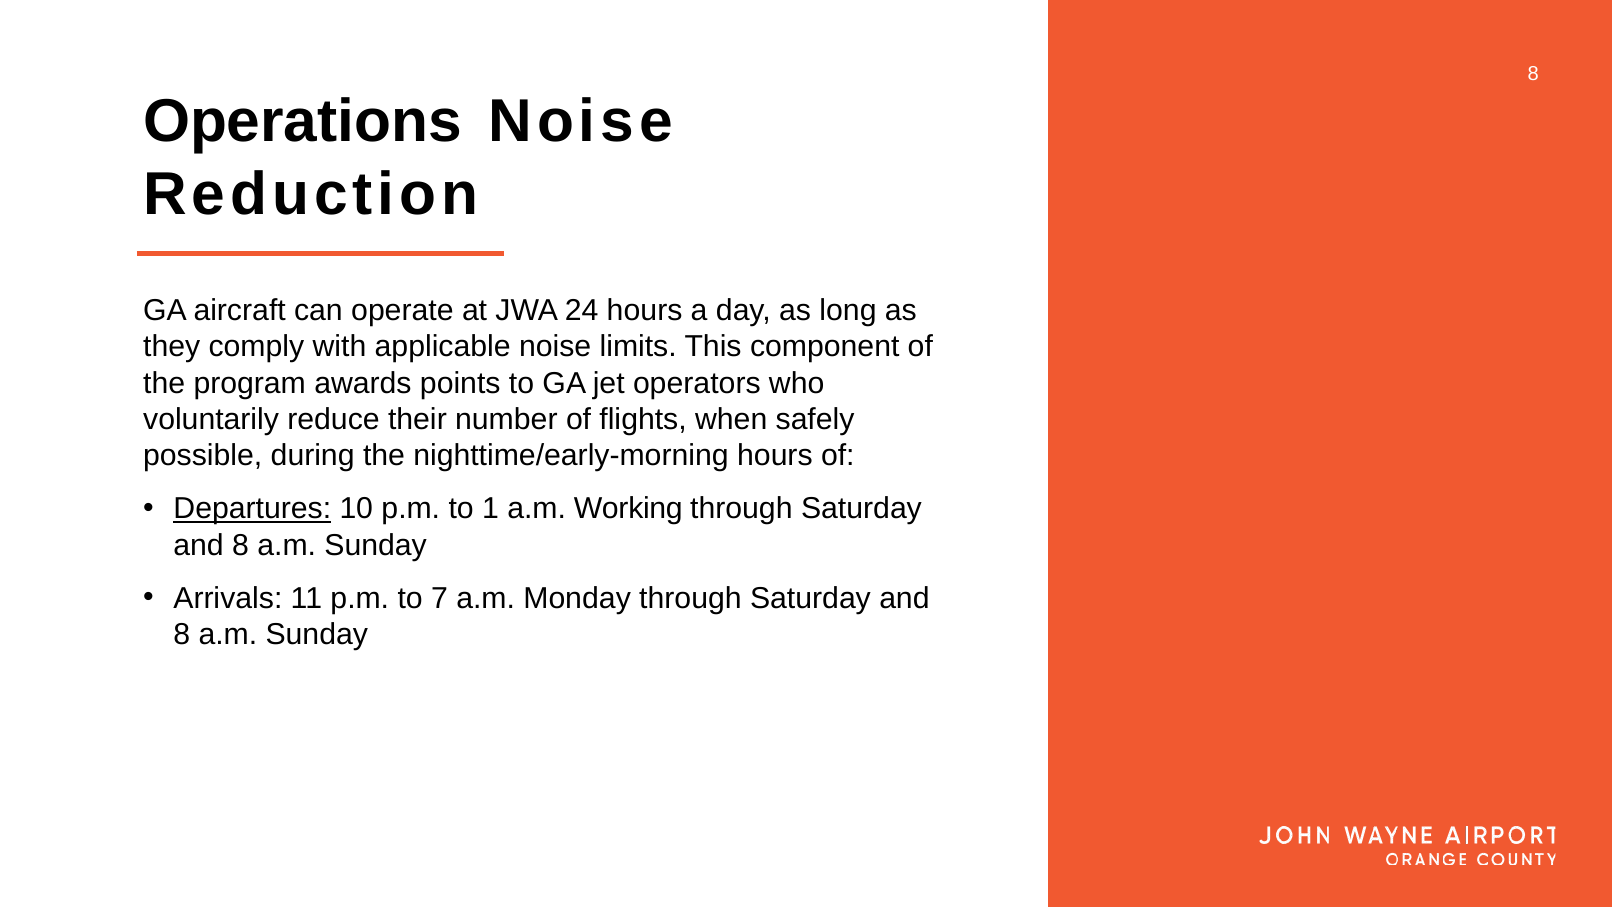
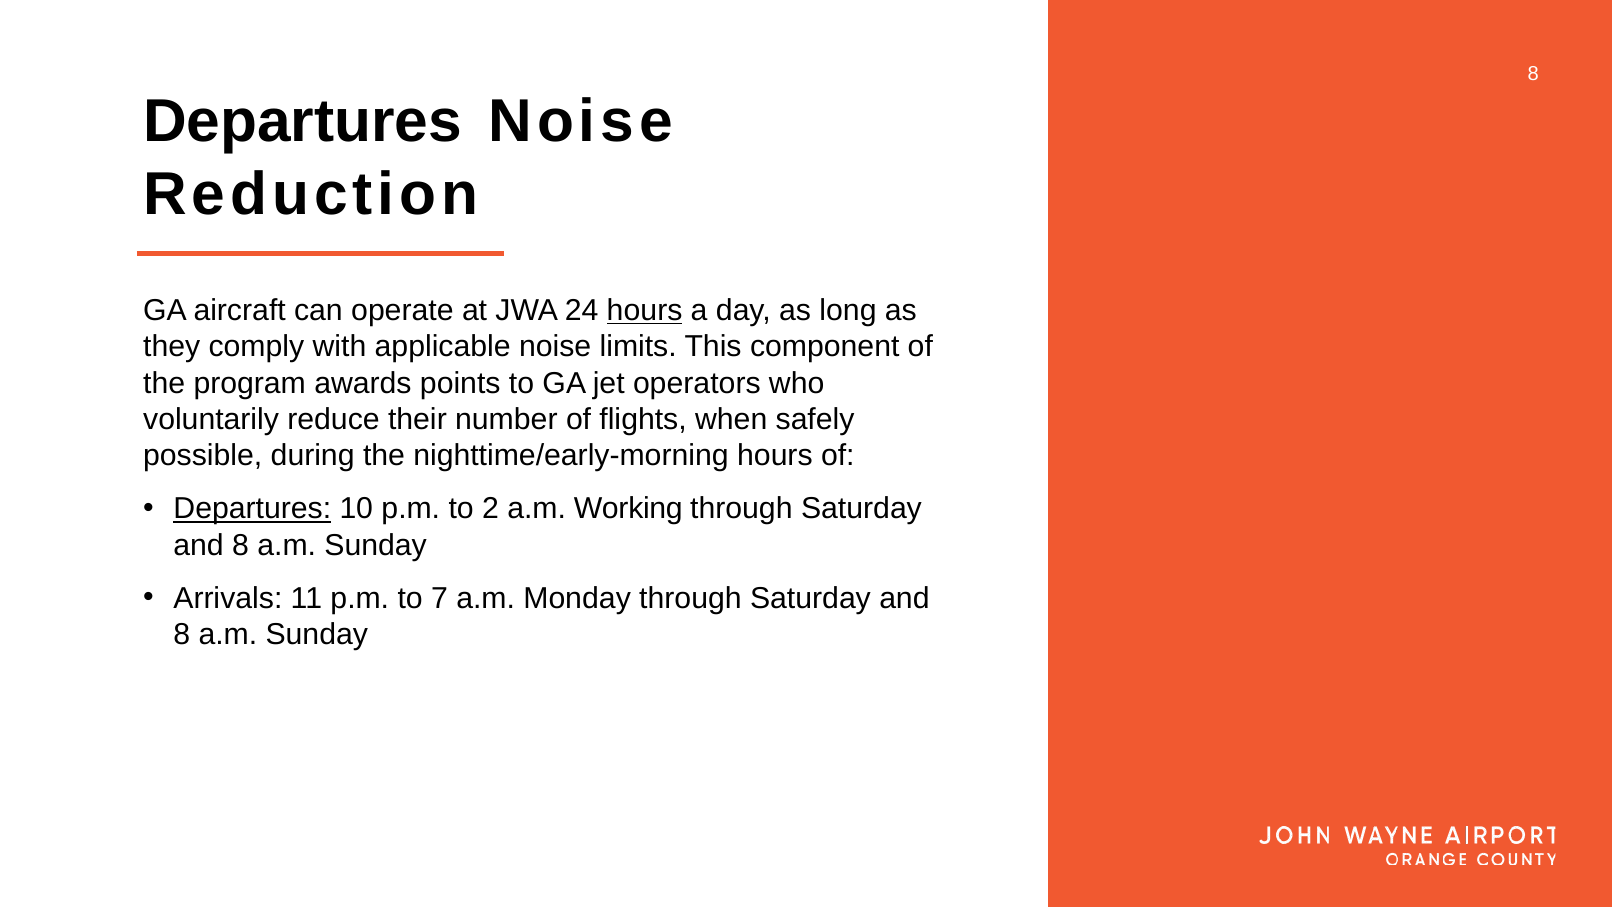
Operations at (302, 122): Operations -> Departures
hours at (645, 311) underline: none -> present
1: 1 -> 2
